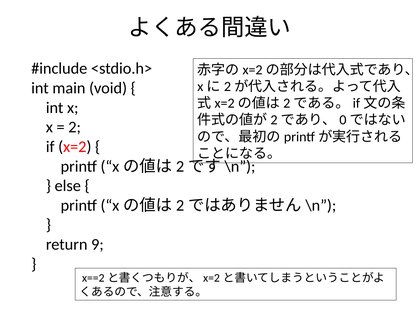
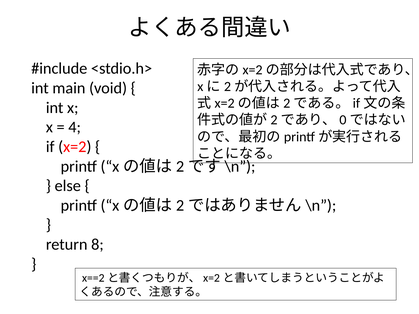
2: 2 -> 4
9: 9 -> 8
